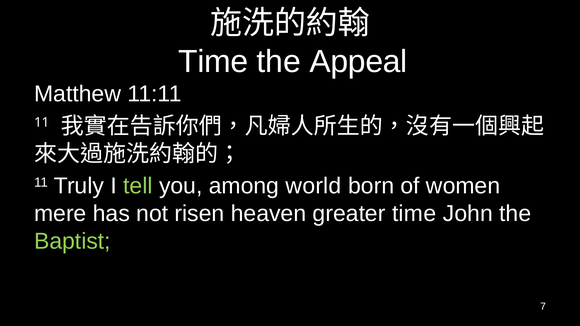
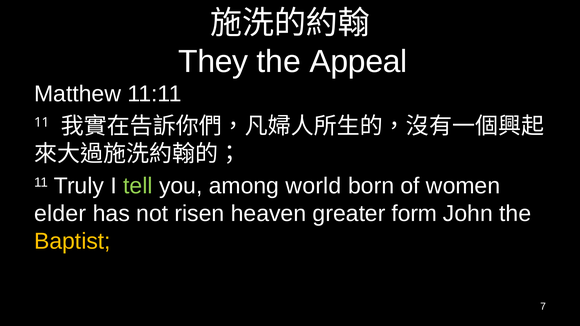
Time at (213, 62): Time -> They
mere: mere -> elder
greater time: time -> form
Baptist colour: light green -> yellow
